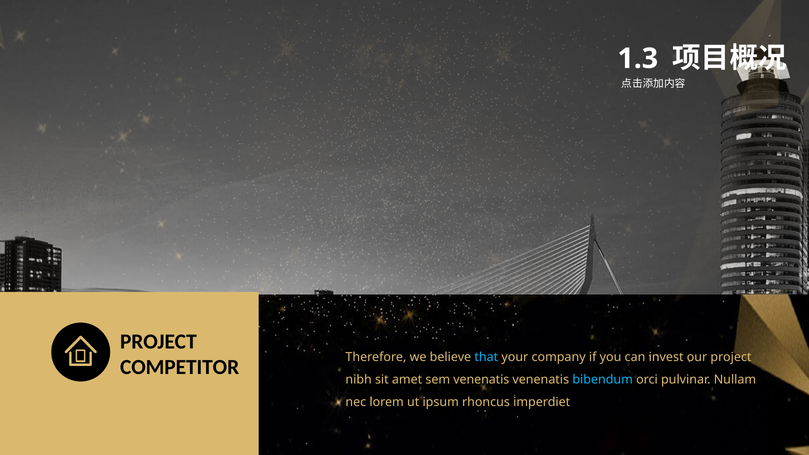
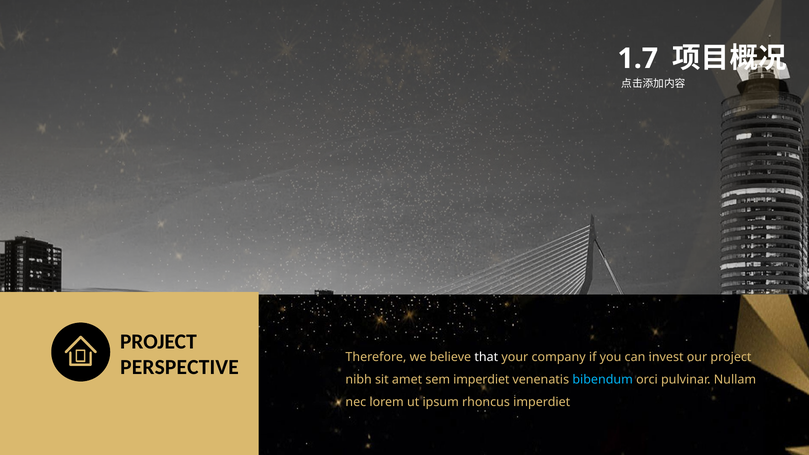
1.3: 1.3 -> 1.7
COMPETITOR: COMPETITOR -> PERSPECTIVE
that colour: light blue -> white
sem venenatis: venenatis -> imperdiet
